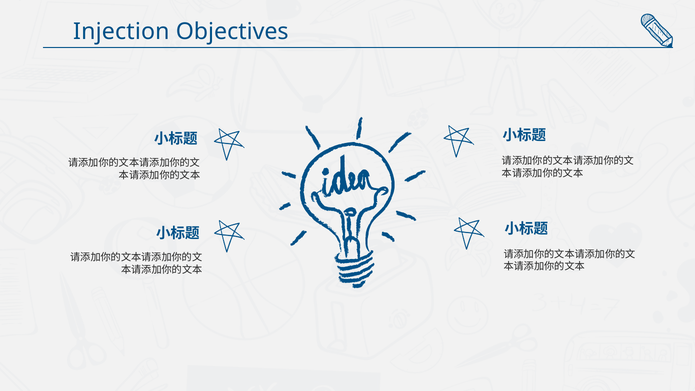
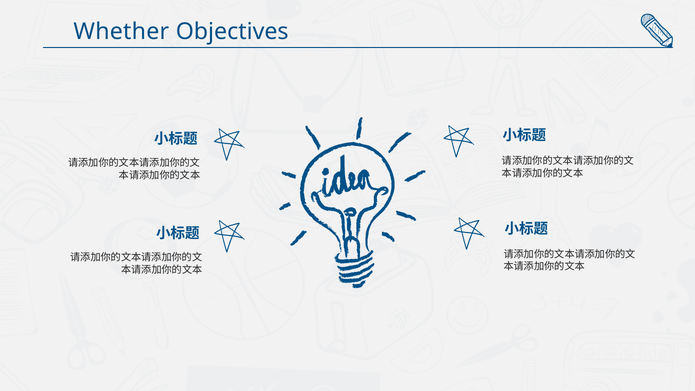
Injection: Injection -> Whether
